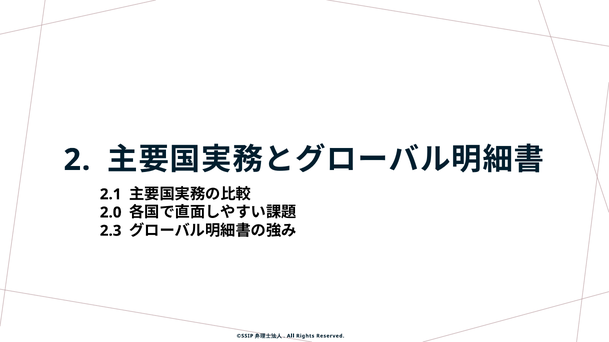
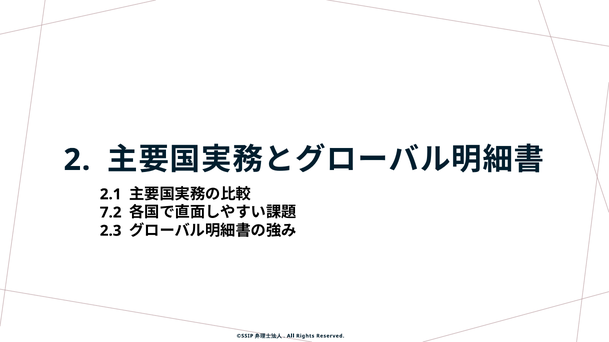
2.0: 2.0 -> 7.2
